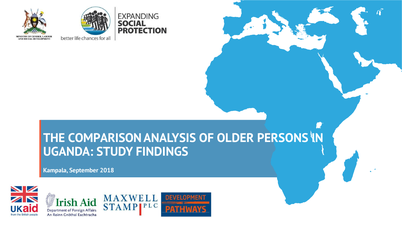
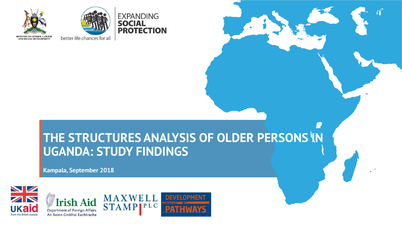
COMPARISON: COMPARISON -> STRUCTURES
